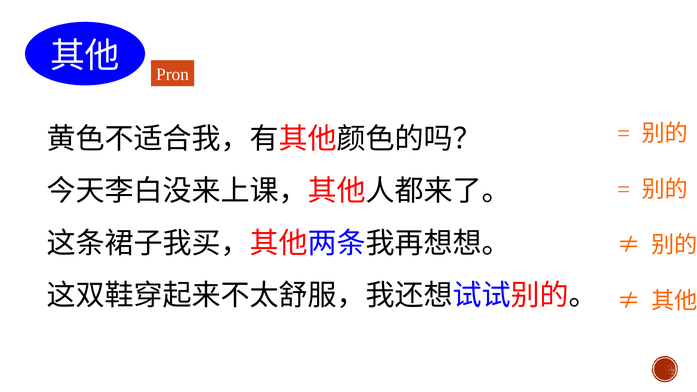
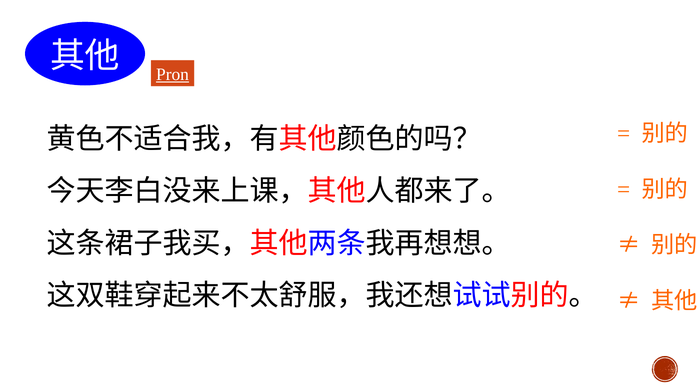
Pron underline: none -> present
